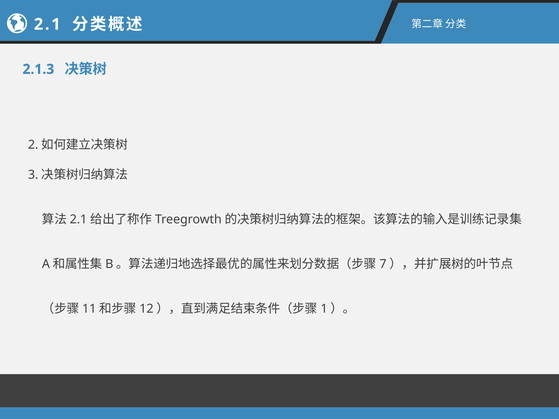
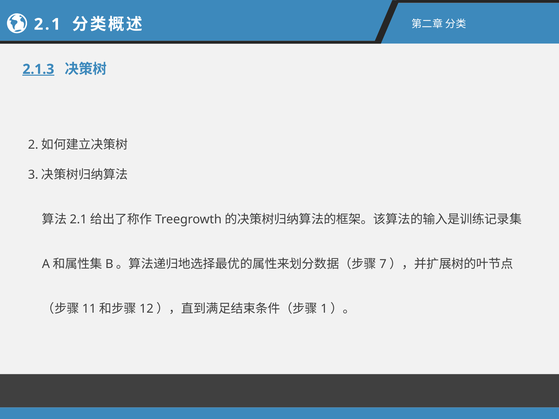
2.1.3 underline: none -> present
